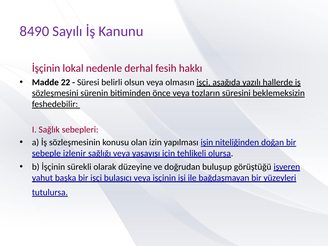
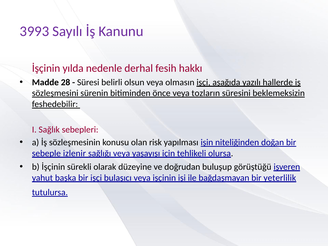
8490: 8490 -> 3993
lokal: lokal -> yılda
22: 22 -> 28
izin: izin -> risk
yüzeyleri: yüzeyleri -> yeterlilik
